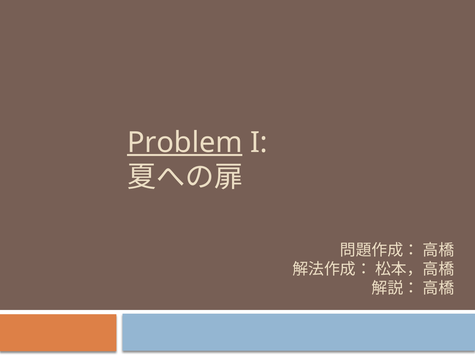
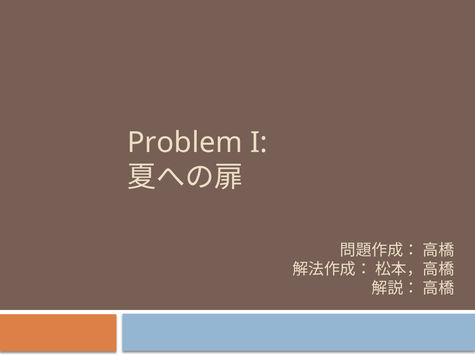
Problem underline: present -> none
